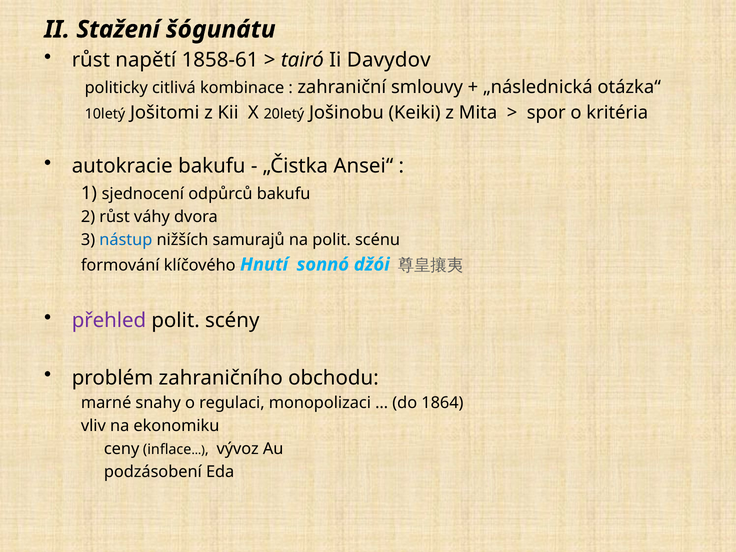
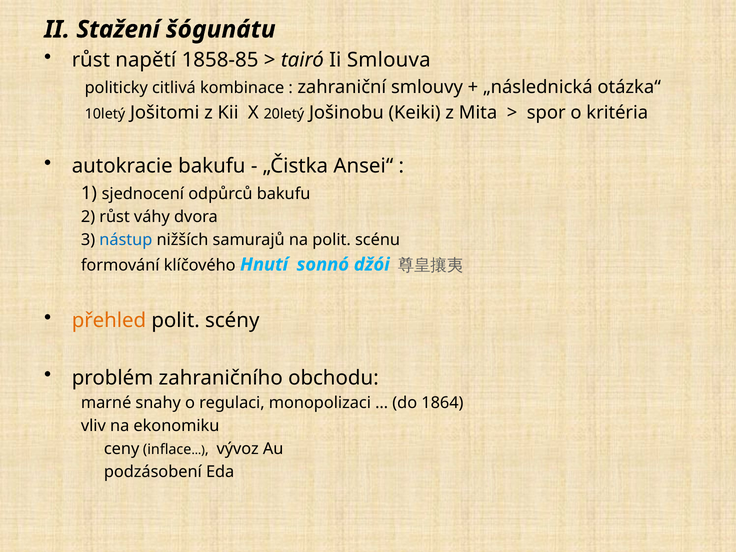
1858-61: 1858-61 -> 1858-85
Davydov: Davydov -> Smlouva
přehled colour: purple -> orange
